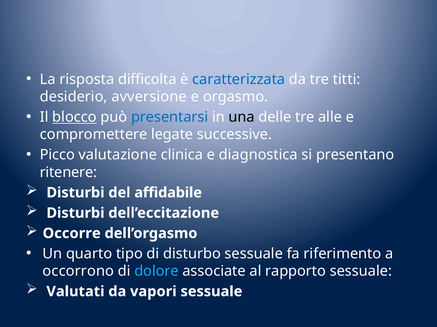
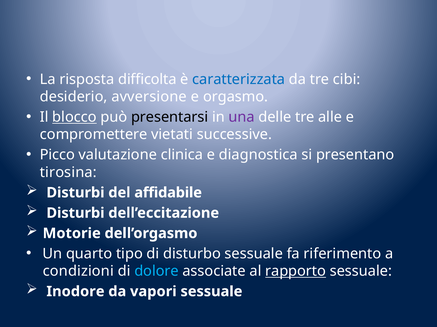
titti: titti -> cibi
presentarsi colour: blue -> black
una colour: black -> purple
legate: legate -> vietati
ritenere: ritenere -> tirosina
Occorre: Occorre -> Motorie
occorrono: occorrono -> condizioni
rapporto underline: none -> present
Valutati: Valutati -> Inodore
